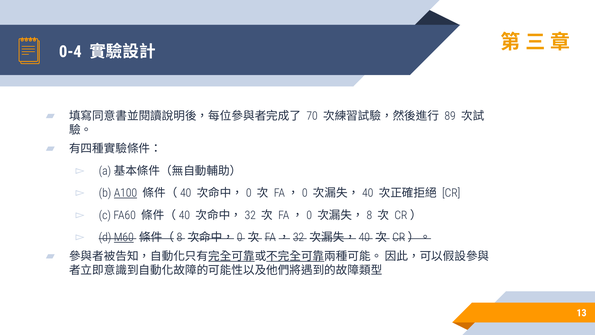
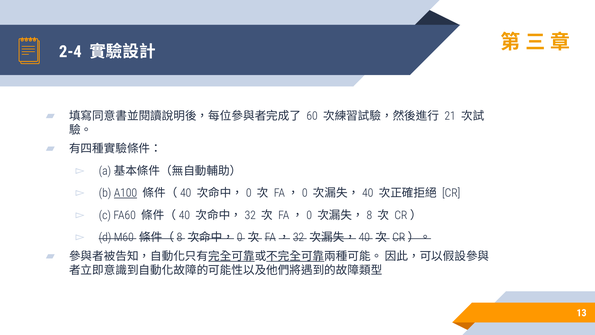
0-4: 0-4 -> 2-4
70: 70 -> 60
89: 89 -> 21
M60 underline: present -> none
